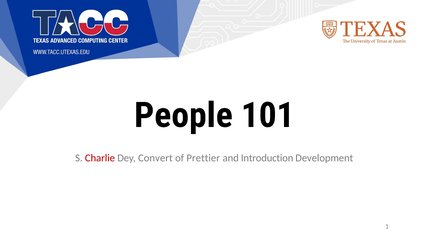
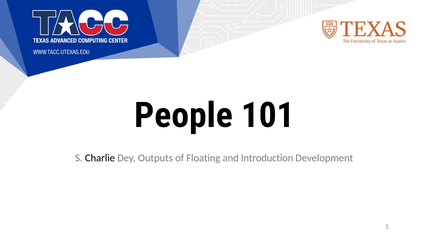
Charlie colour: red -> black
Convert: Convert -> Outputs
Prettier: Prettier -> Floating
